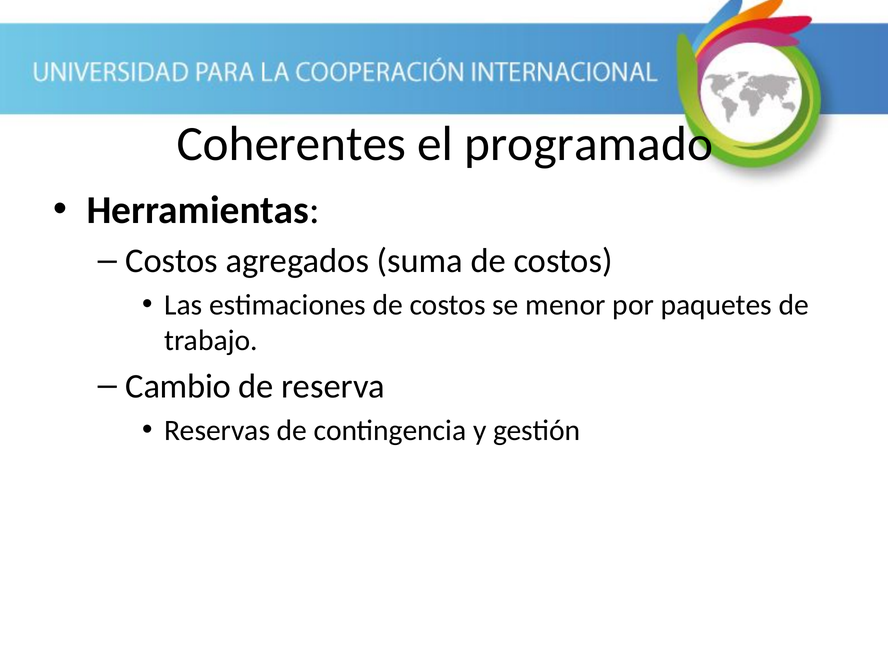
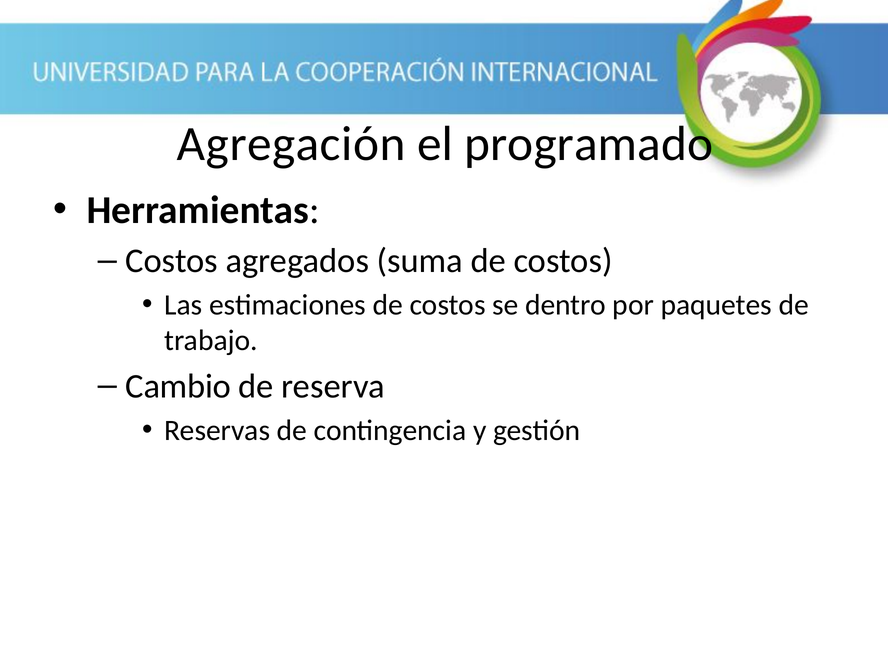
Coherentes: Coherentes -> Agregación
menor: menor -> dentro
